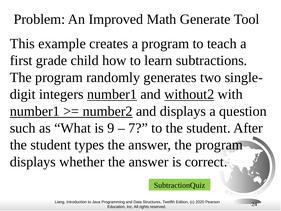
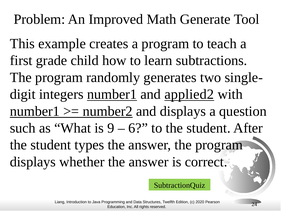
without2: without2 -> applied2
7: 7 -> 6
